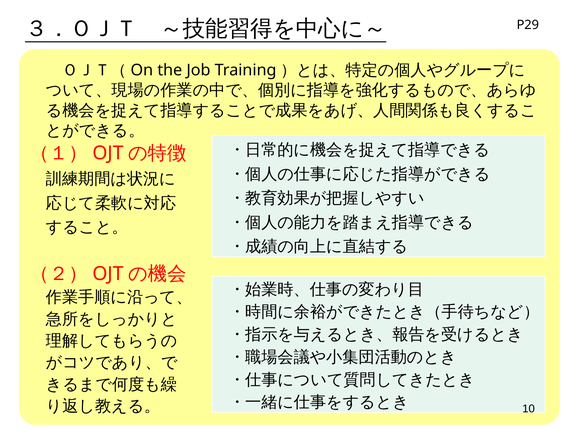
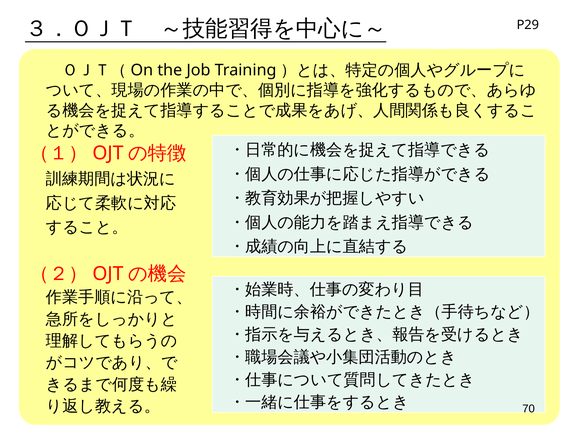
10: 10 -> 70
